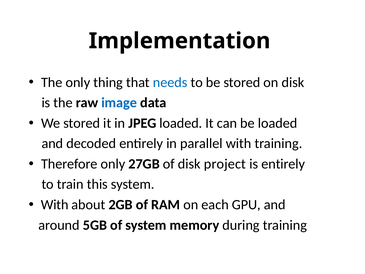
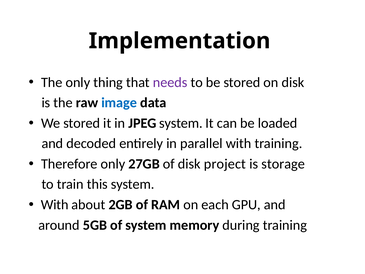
needs colour: blue -> purple
JPEG loaded: loaded -> system
is entirely: entirely -> storage
